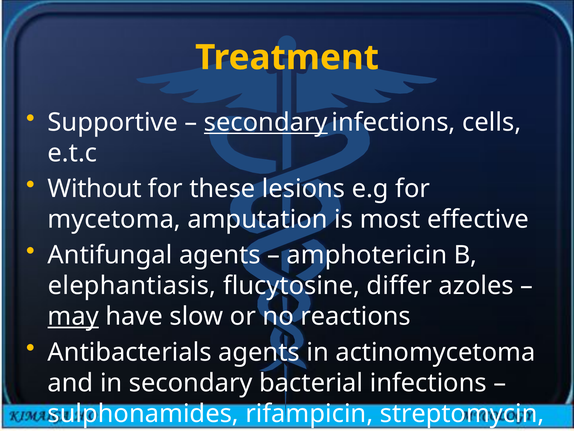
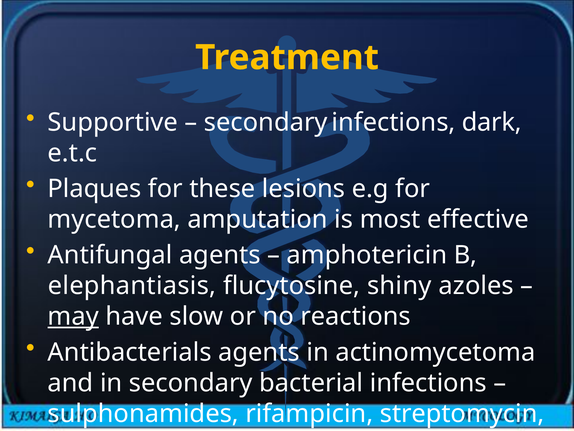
secondary at (266, 122) underline: present -> none
cells: cells -> dark
Without: Without -> Plaques
differ: differ -> shiny
